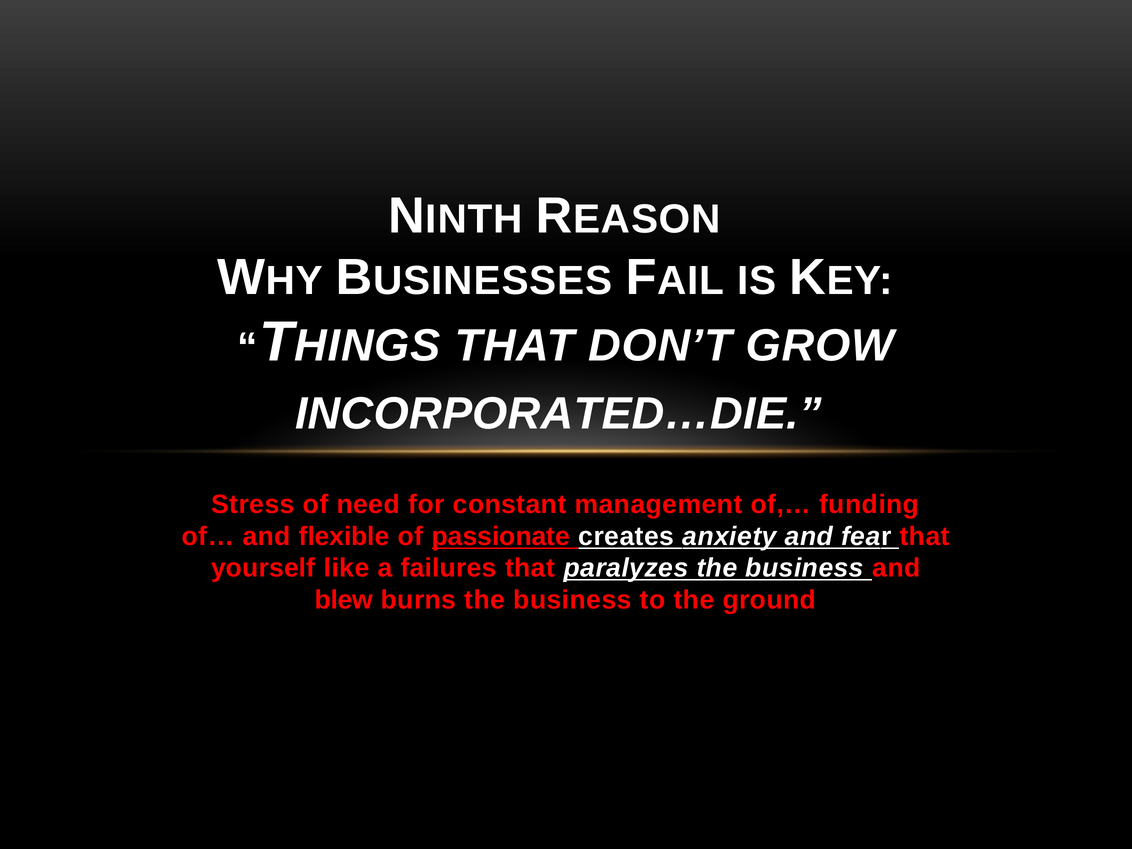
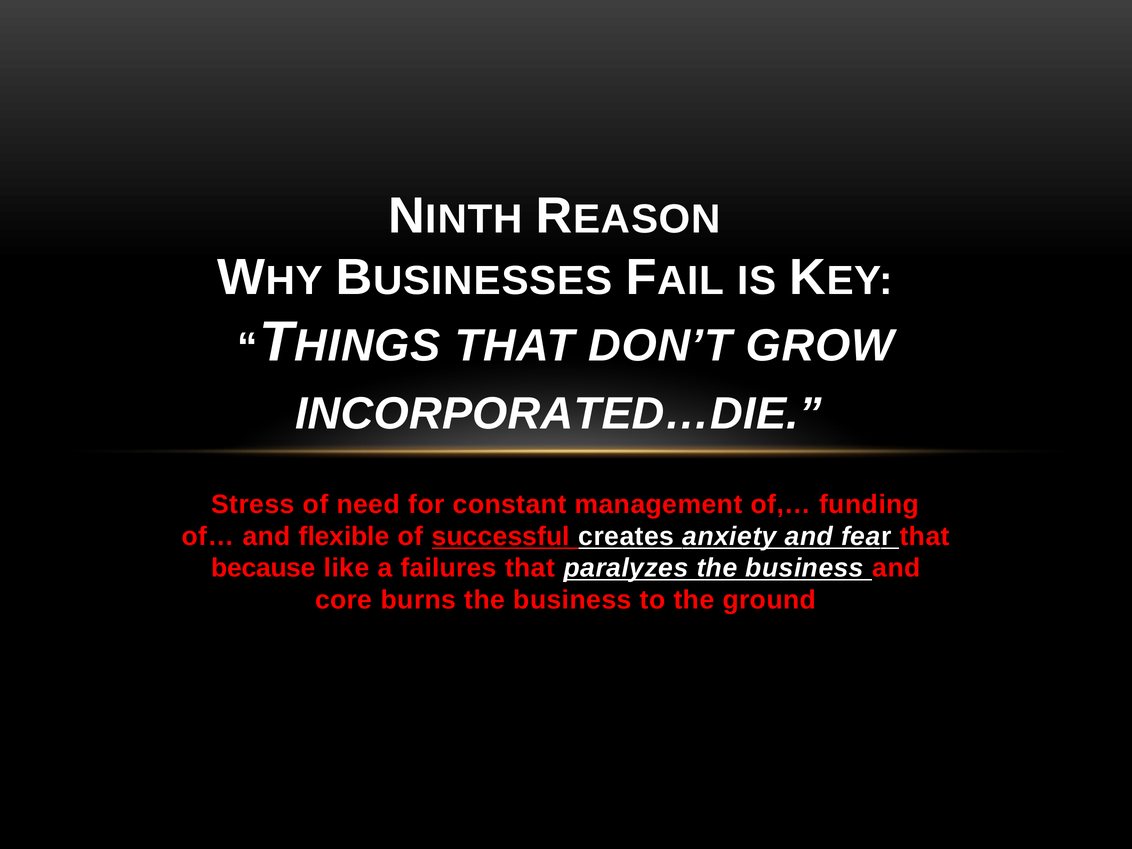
passionate: passionate -> successful
yourself: yourself -> because
blew: blew -> core
